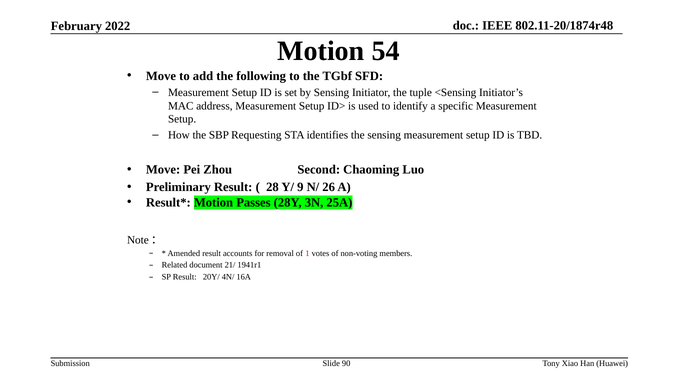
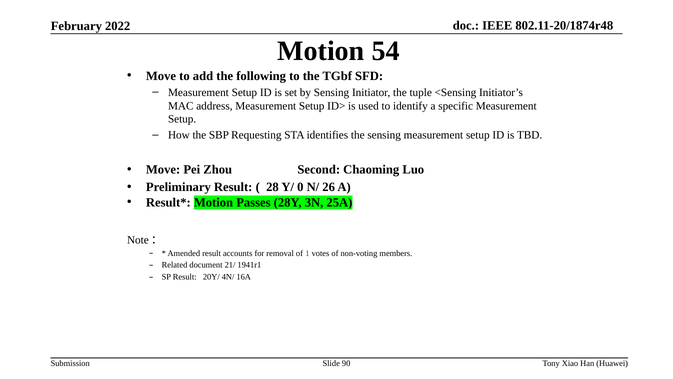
9: 9 -> 0
